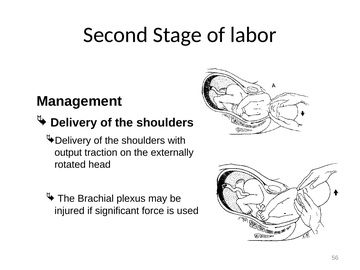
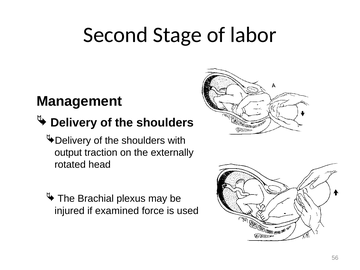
significant: significant -> examined
